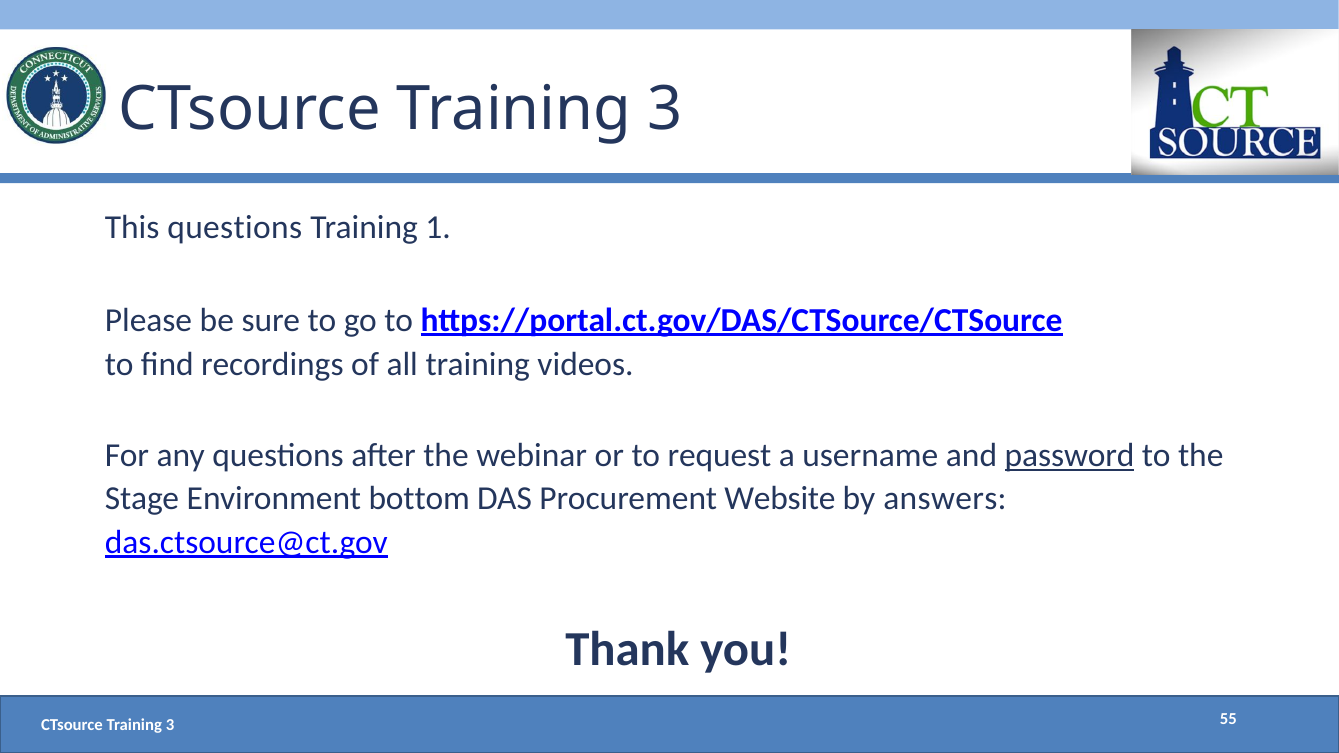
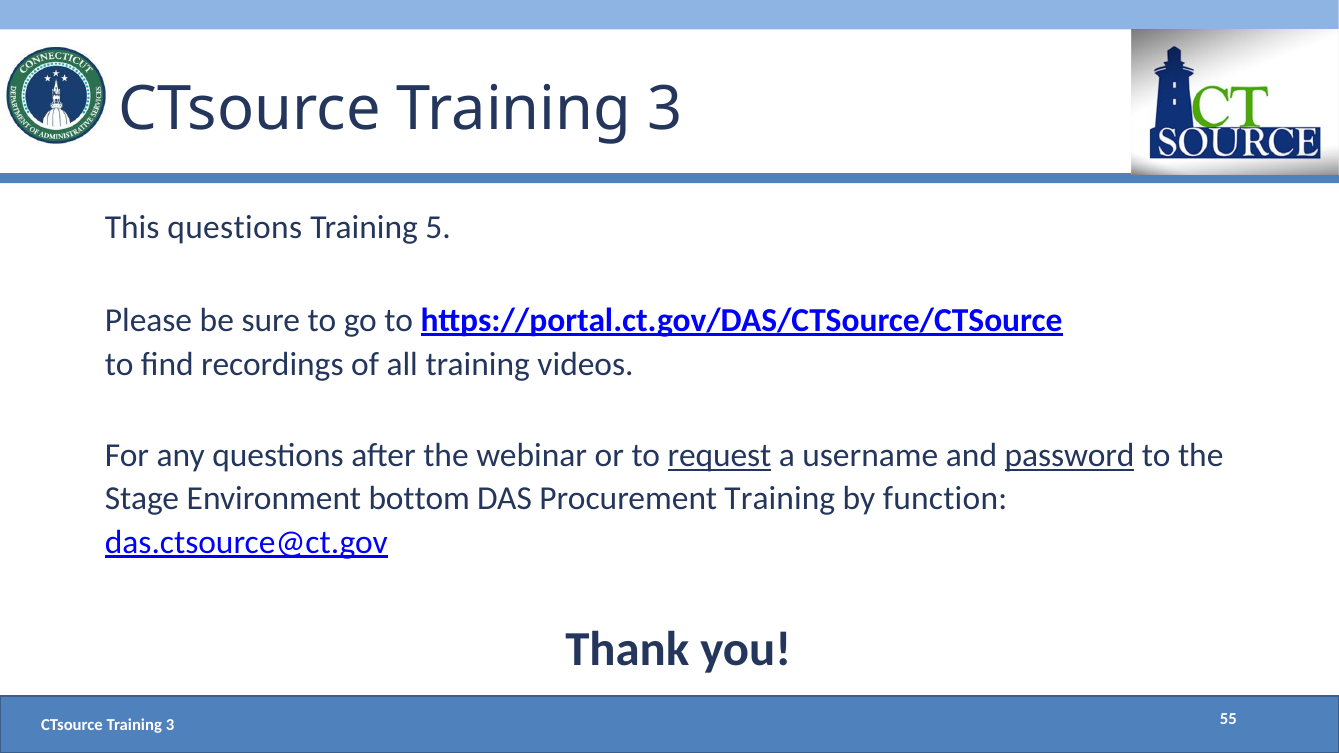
1: 1 -> 5
request underline: none -> present
Procurement Website: Website -> Training
answers: answers -> function
